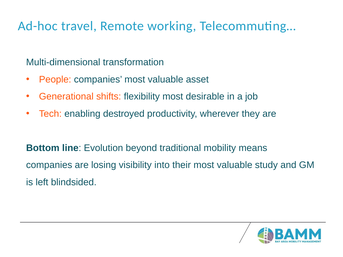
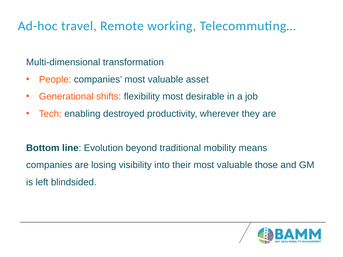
study: study -> those
